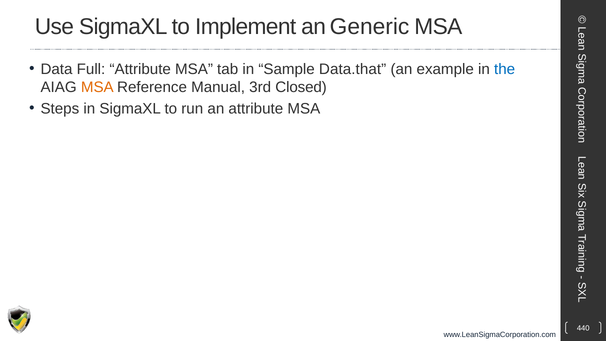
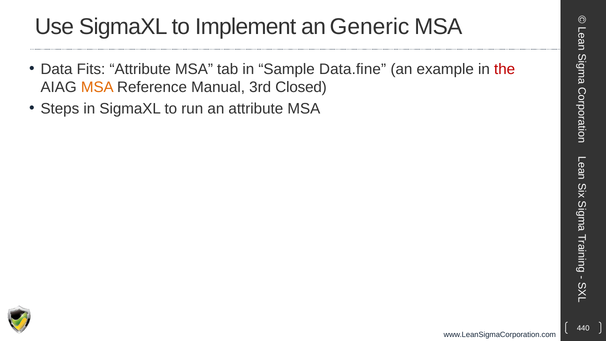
Full: Full -> Fits
Data.that: Data.that -> Data.fine
the colour: blue -> red
